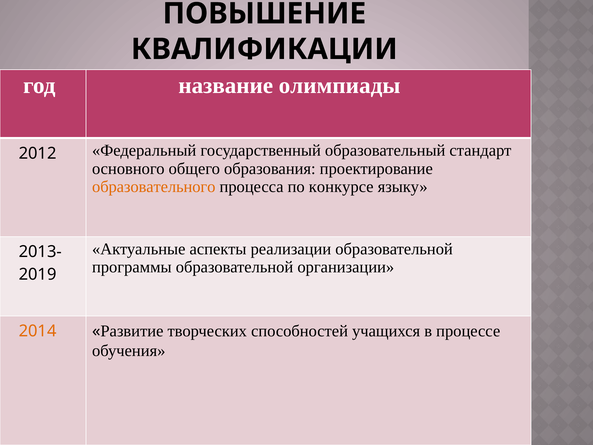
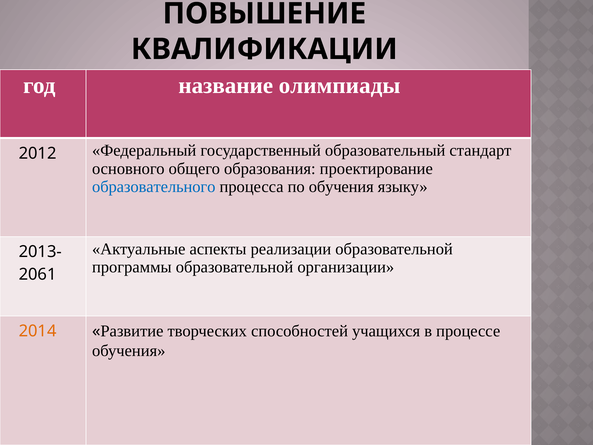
образовательного colour: orange -> blue
по конкурсе: конкурсе -> обучения
2019: 2019 -> 2061
